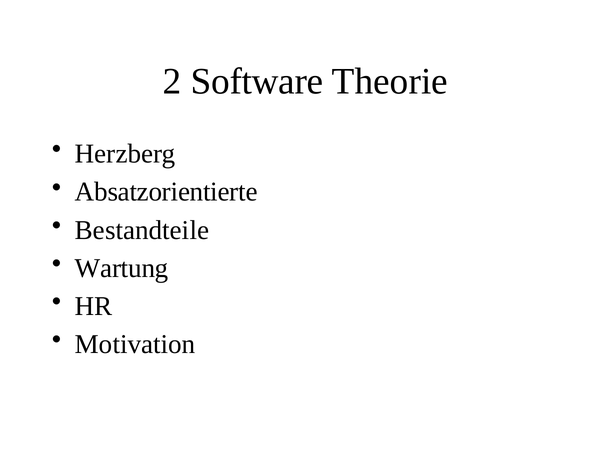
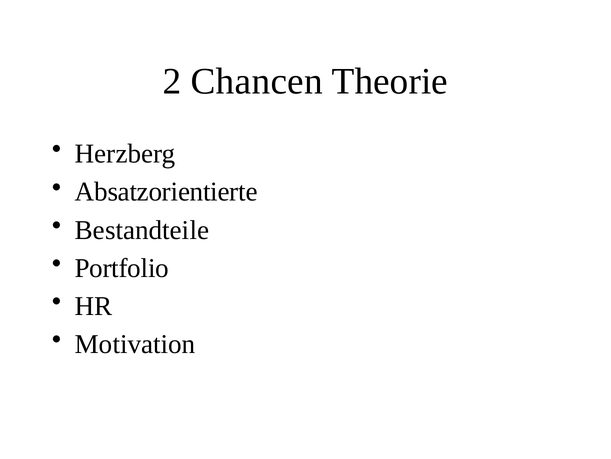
Software: Software -> Chancen
Wartung: Wartung -> Portfolio
